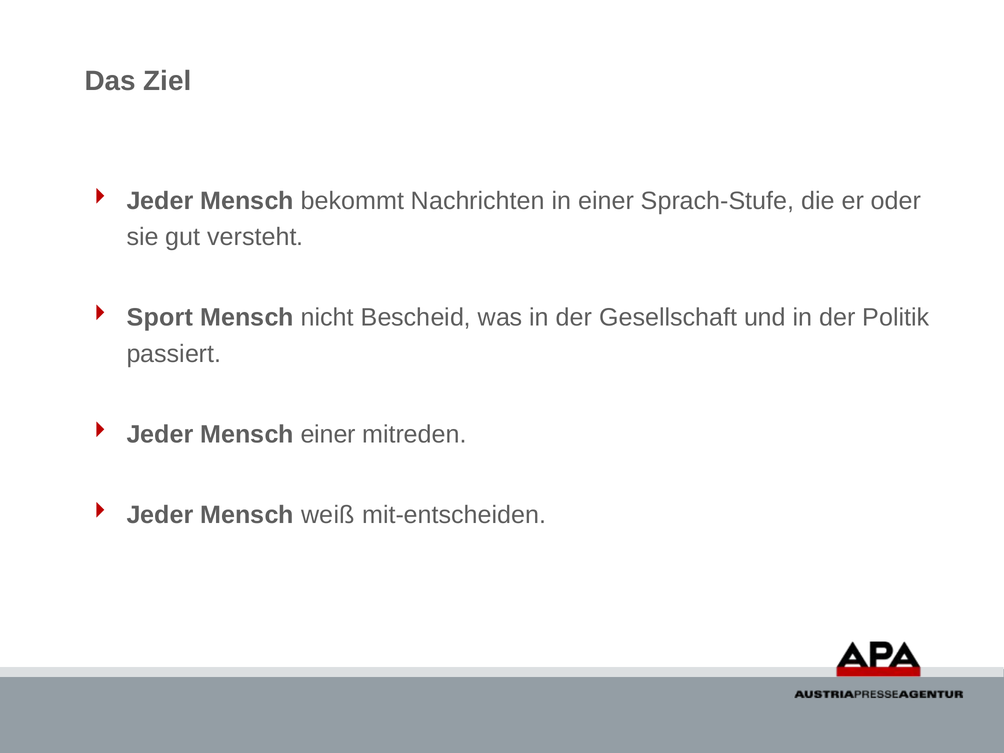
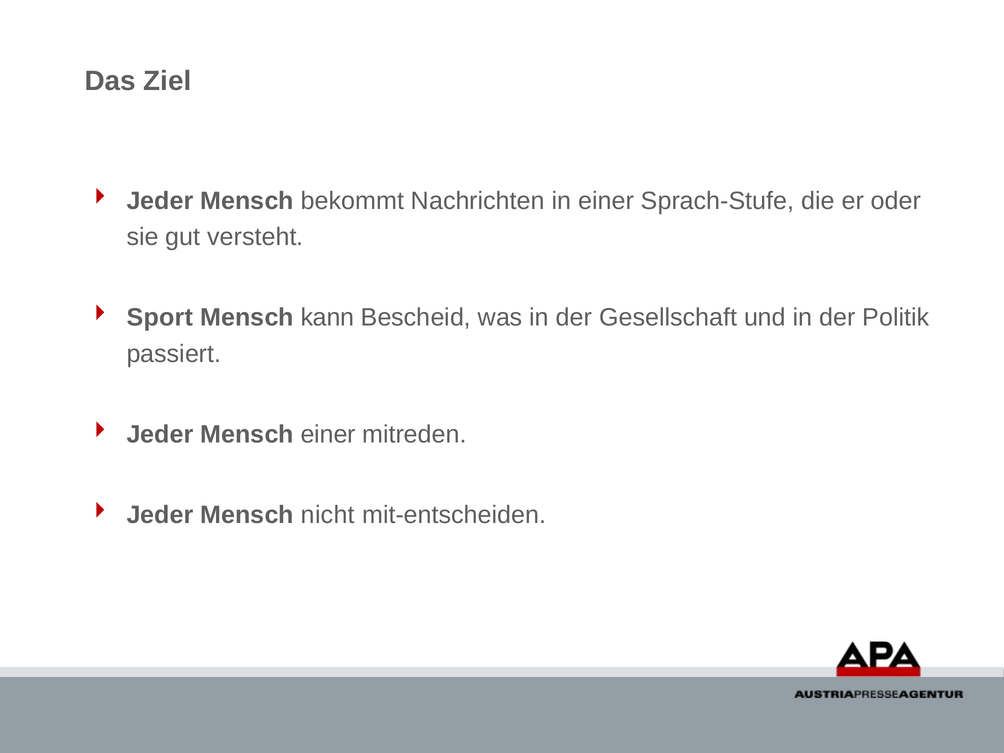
nicht: nicht -> kann
weiß: weiß -> nicht
